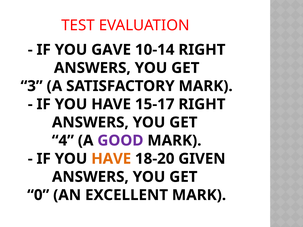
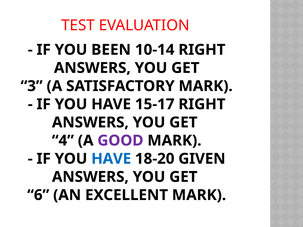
GAVE: GAVE -> BEEN
HAVE at (111, 159) colour: orange -> blue
0: 0 -> 6
